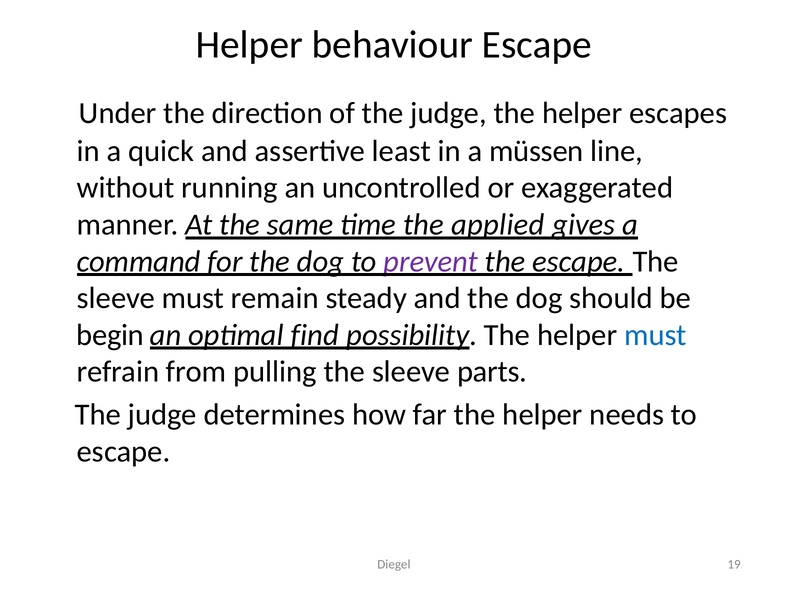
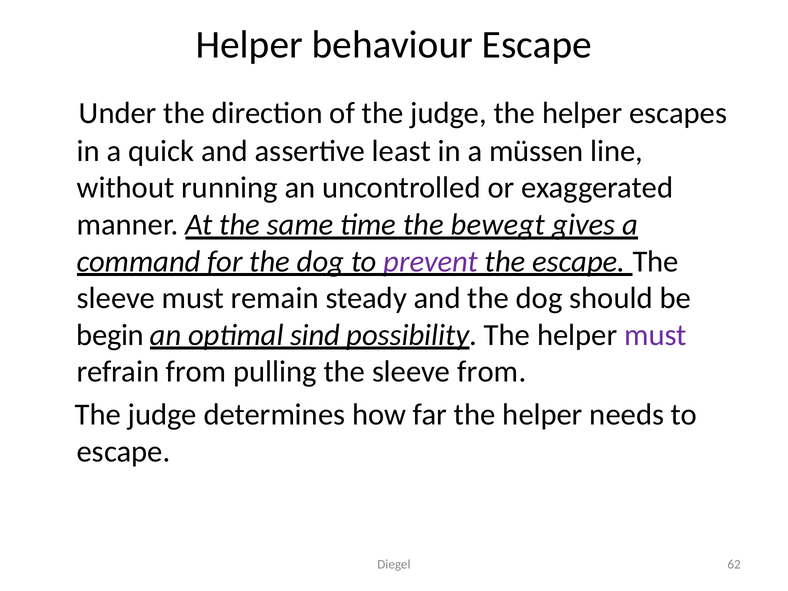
applied: applied -> bewegt
find: find -> sind
must at (655, 335) colour: blue -> purple
sleeve parts: parts -> from
19: 19 -> 62
